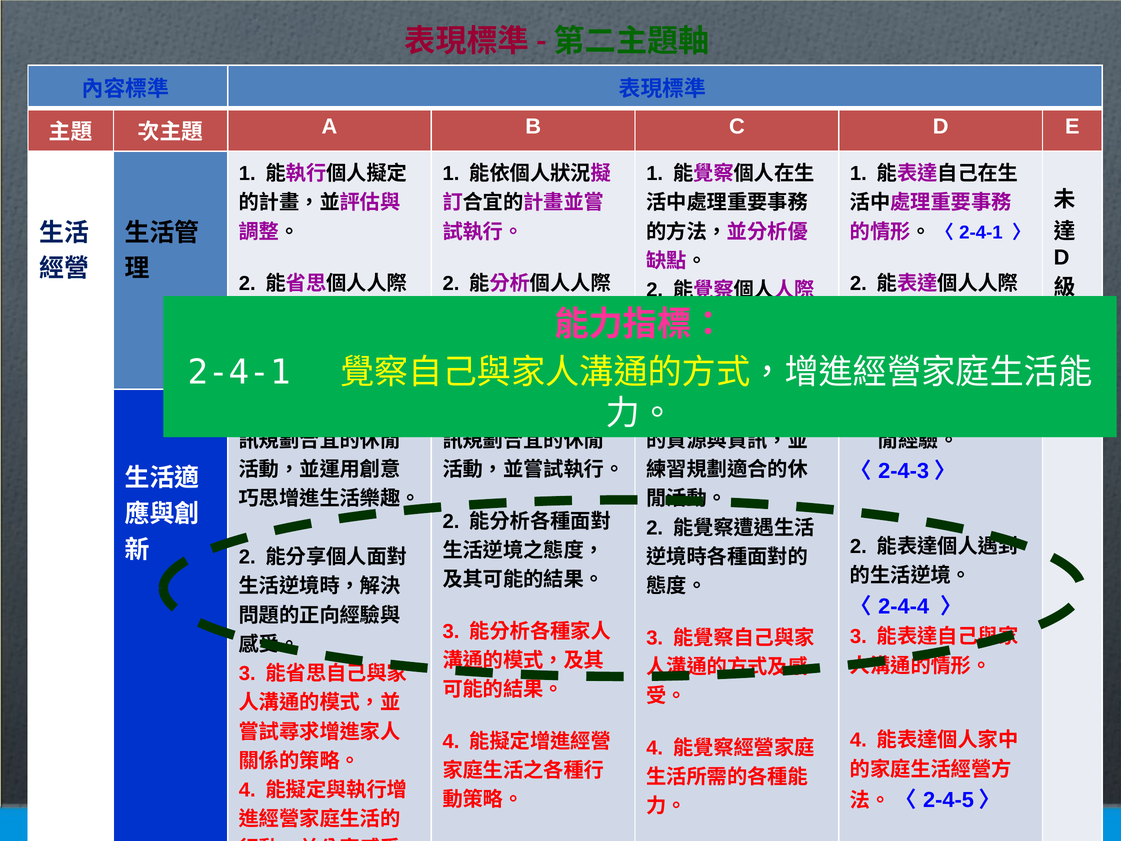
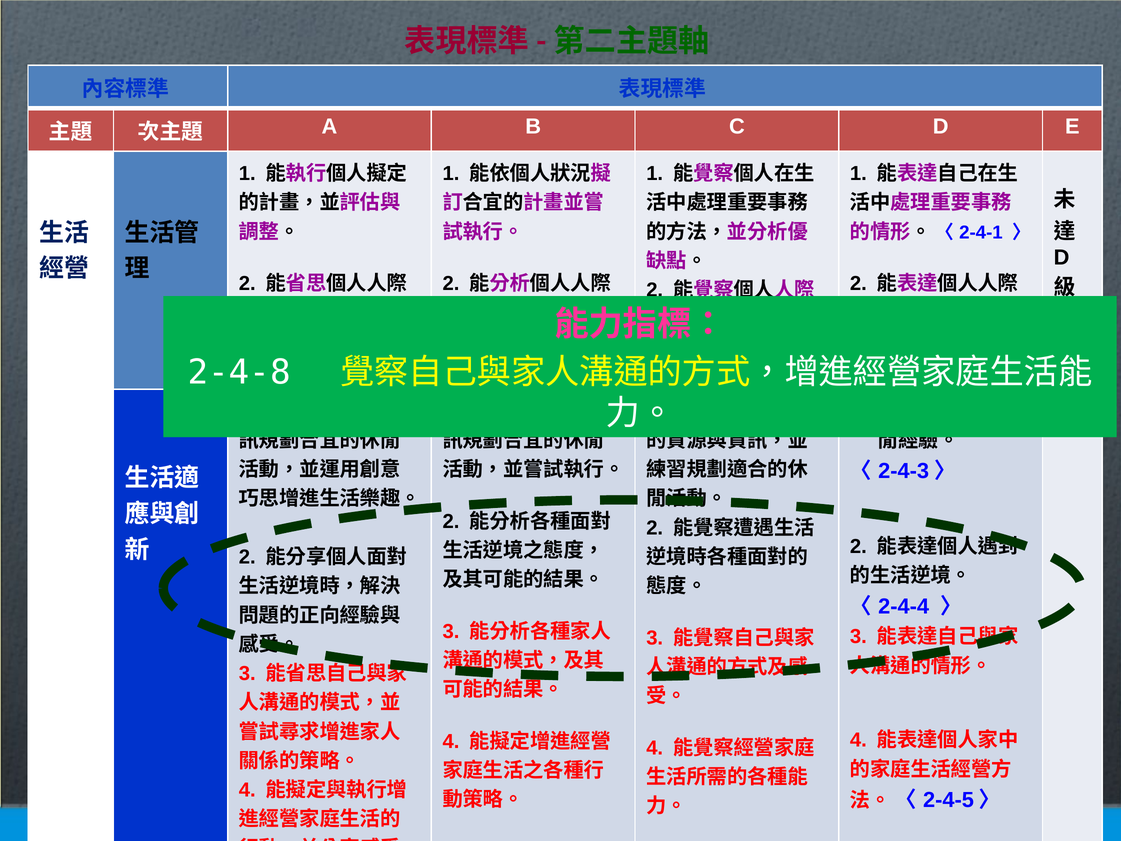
2-4-1 at (239, 372): 2-4-1 -> 2-4-8
